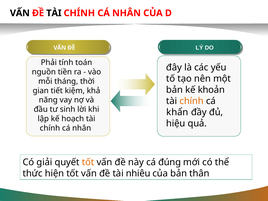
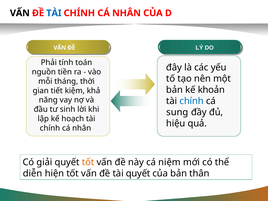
TÀI at (54, 13) colour: black -> blue
chính at (192, 101) colour: orange -> blue
khẩn: khẩn -> sung
đúng: đúng -> niệm
thức: thức -> diễn
tài nhiêu: nhiêu -> quyết
